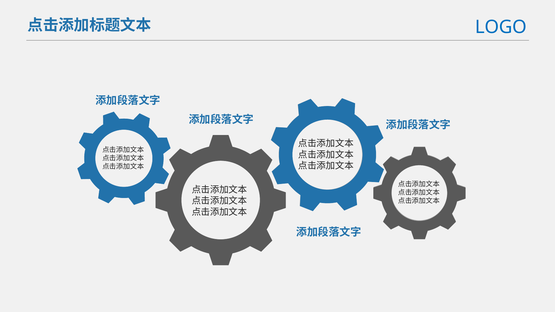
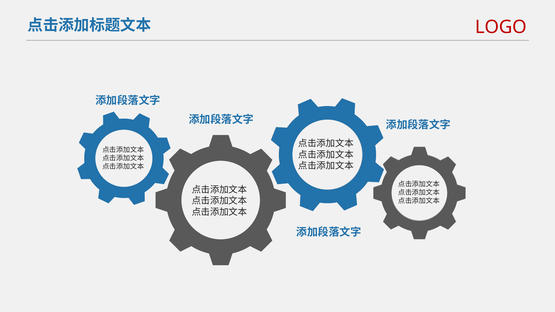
LOGO colour: blue -> red
